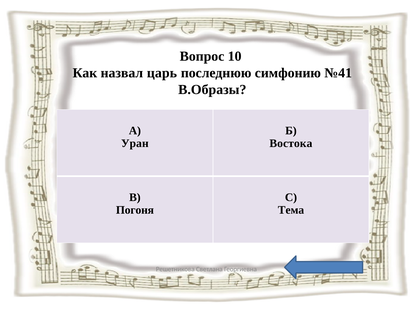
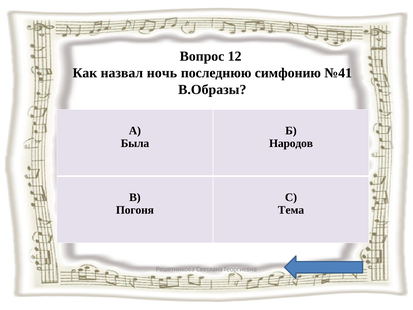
10: 10 -> 12
царь: царь -> ночь
Уран: Уран -> Была
Востока: Востока -> Народов
